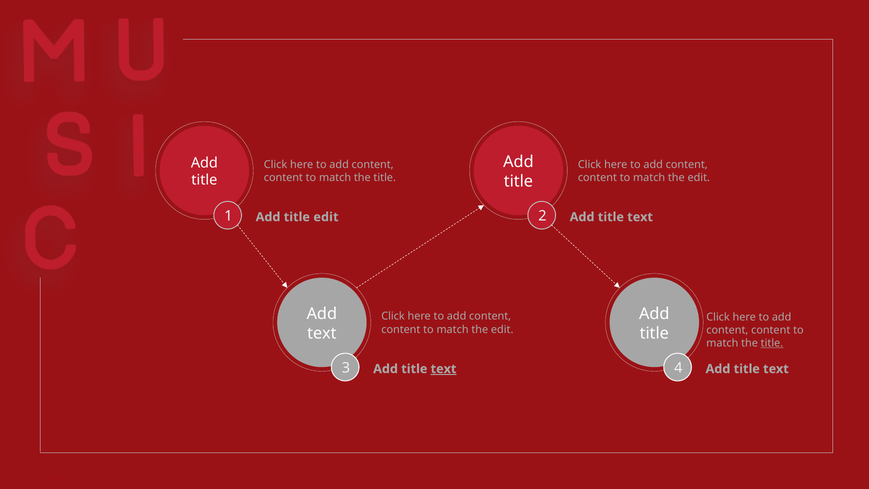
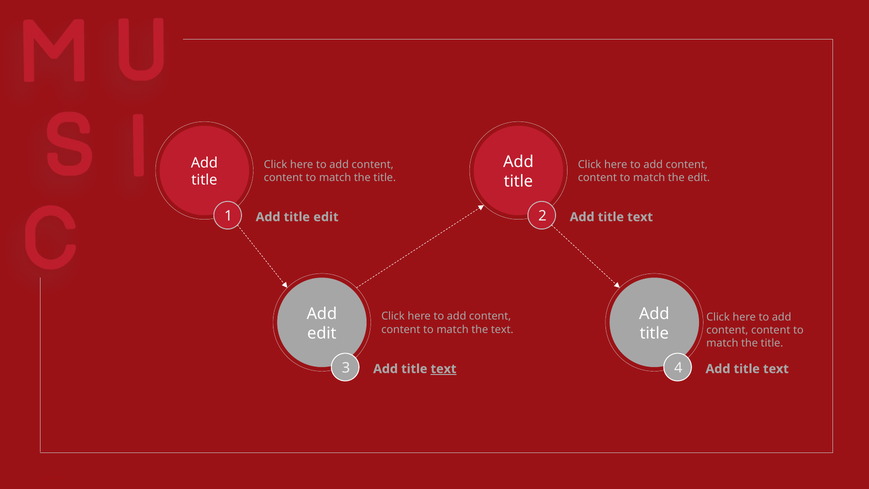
edit at (502, 329): edit -> text
text at (322, 333): text -> edit
title at (772, 343) underline: present -> none
